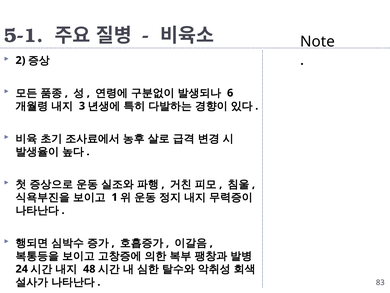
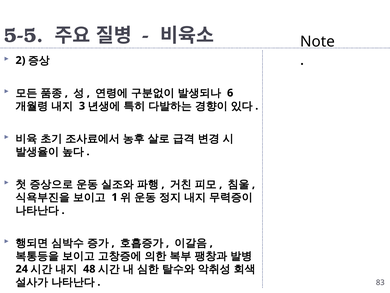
5-1: 5-1 -> 5-5
